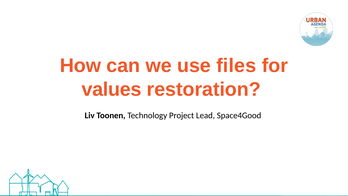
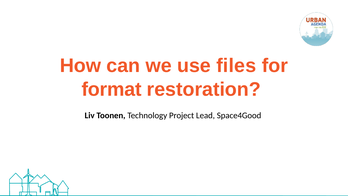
values: values -> format
